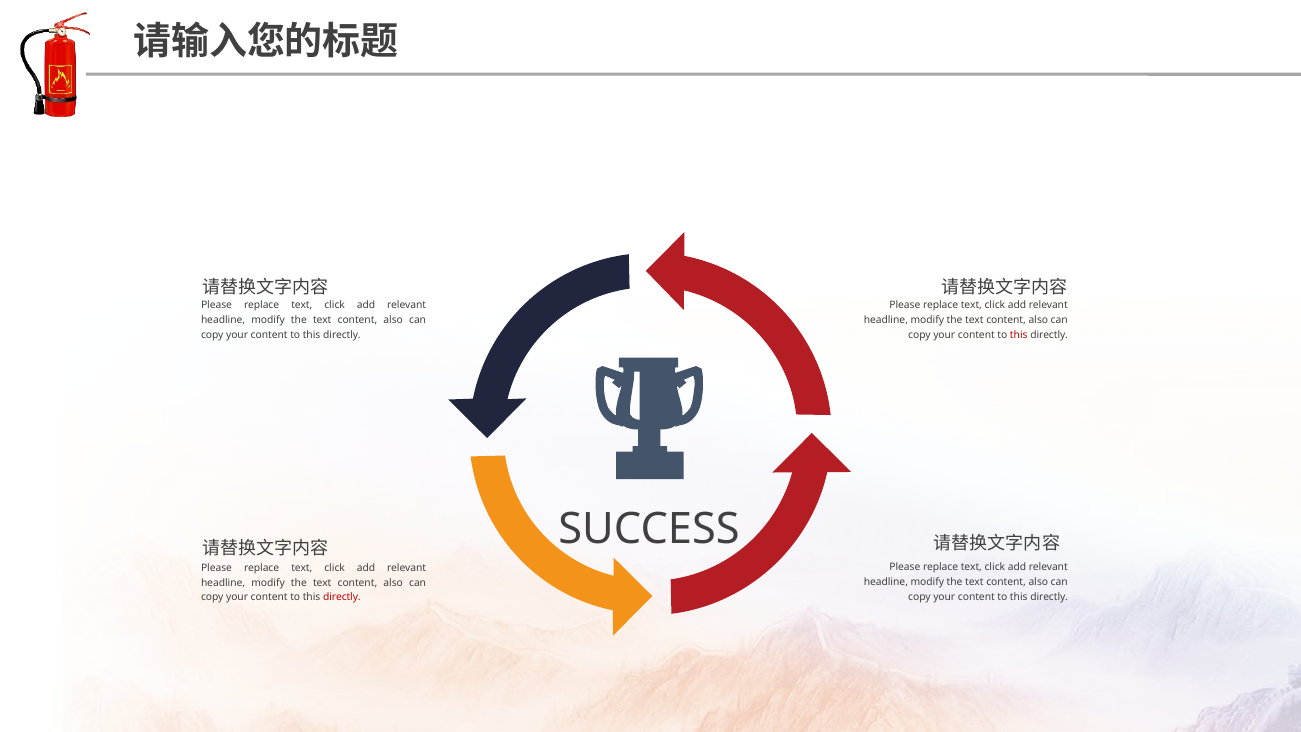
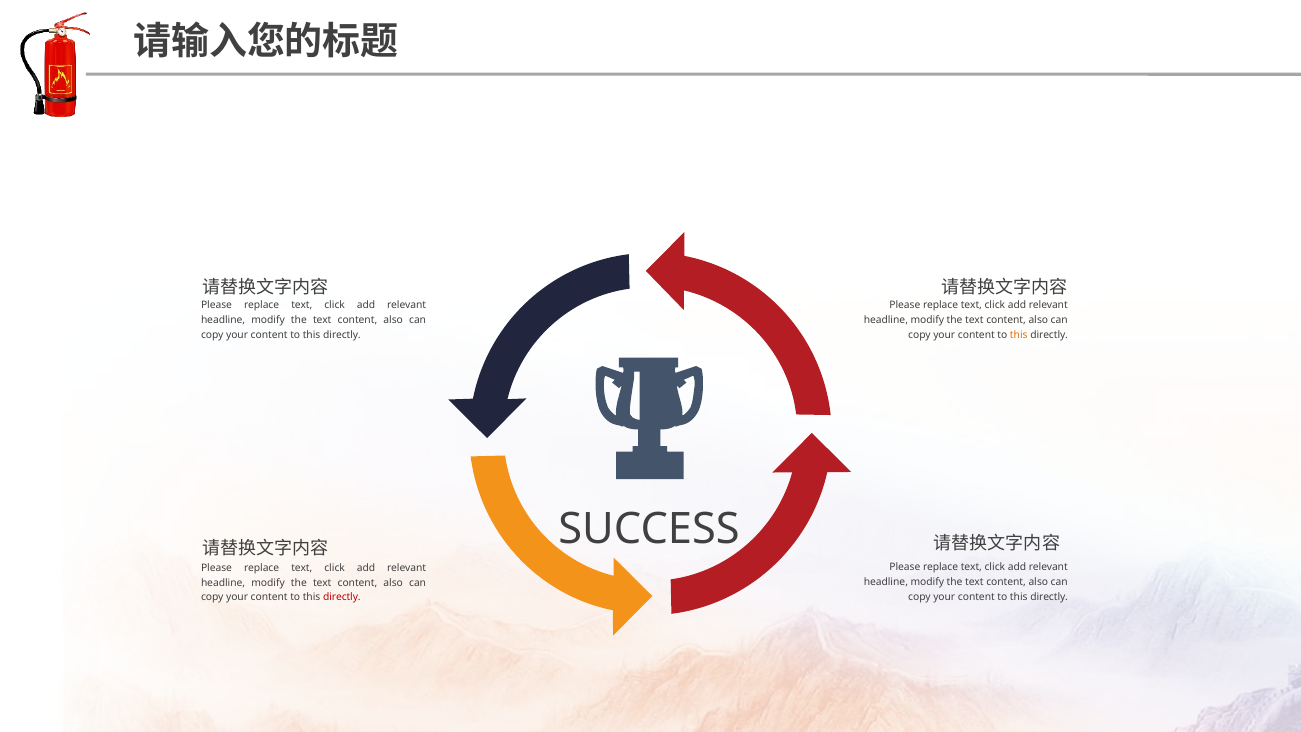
this at (1019, 335) colour: red -> orange
